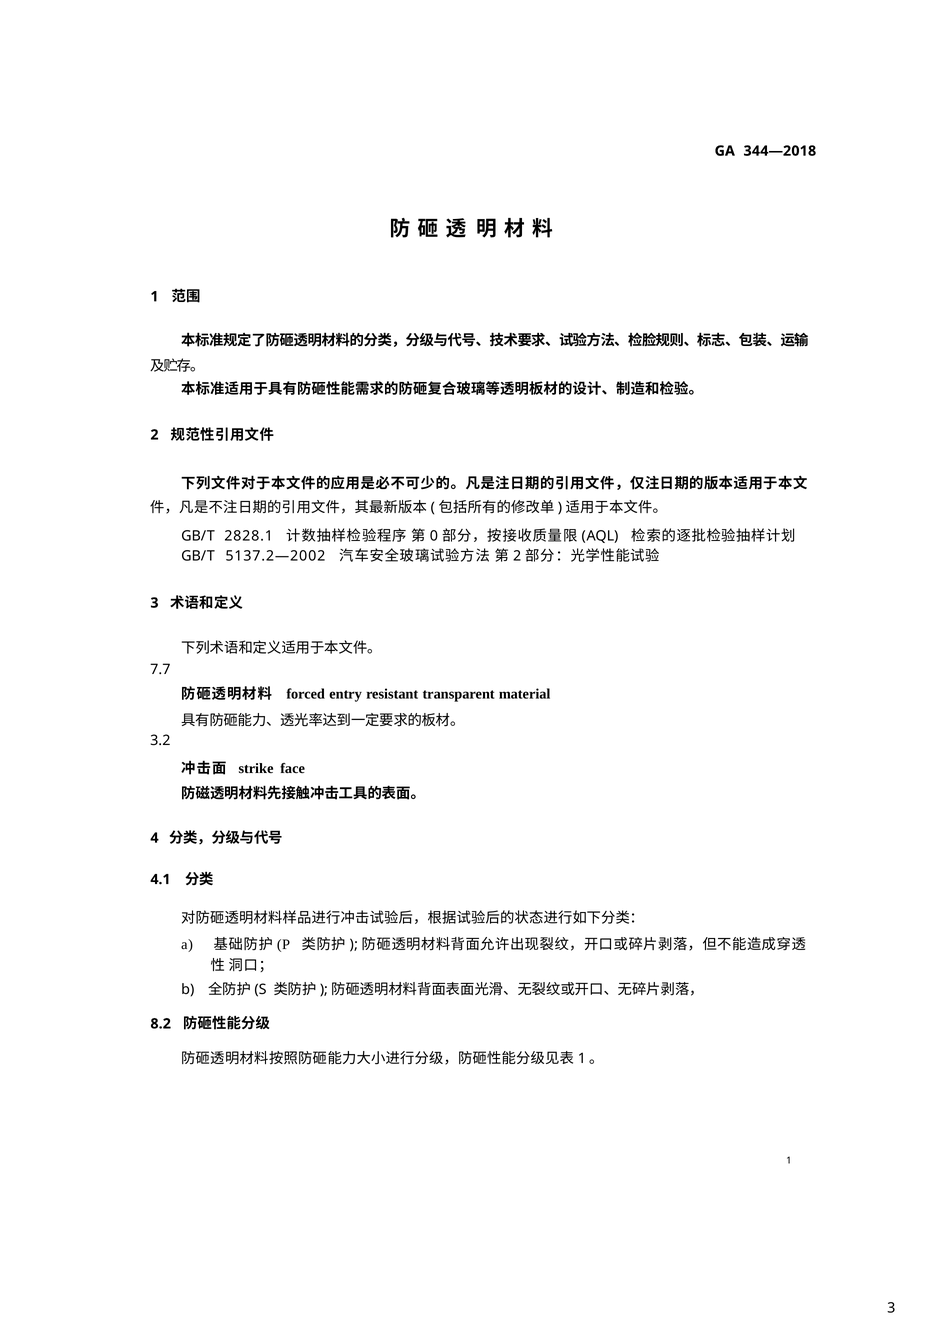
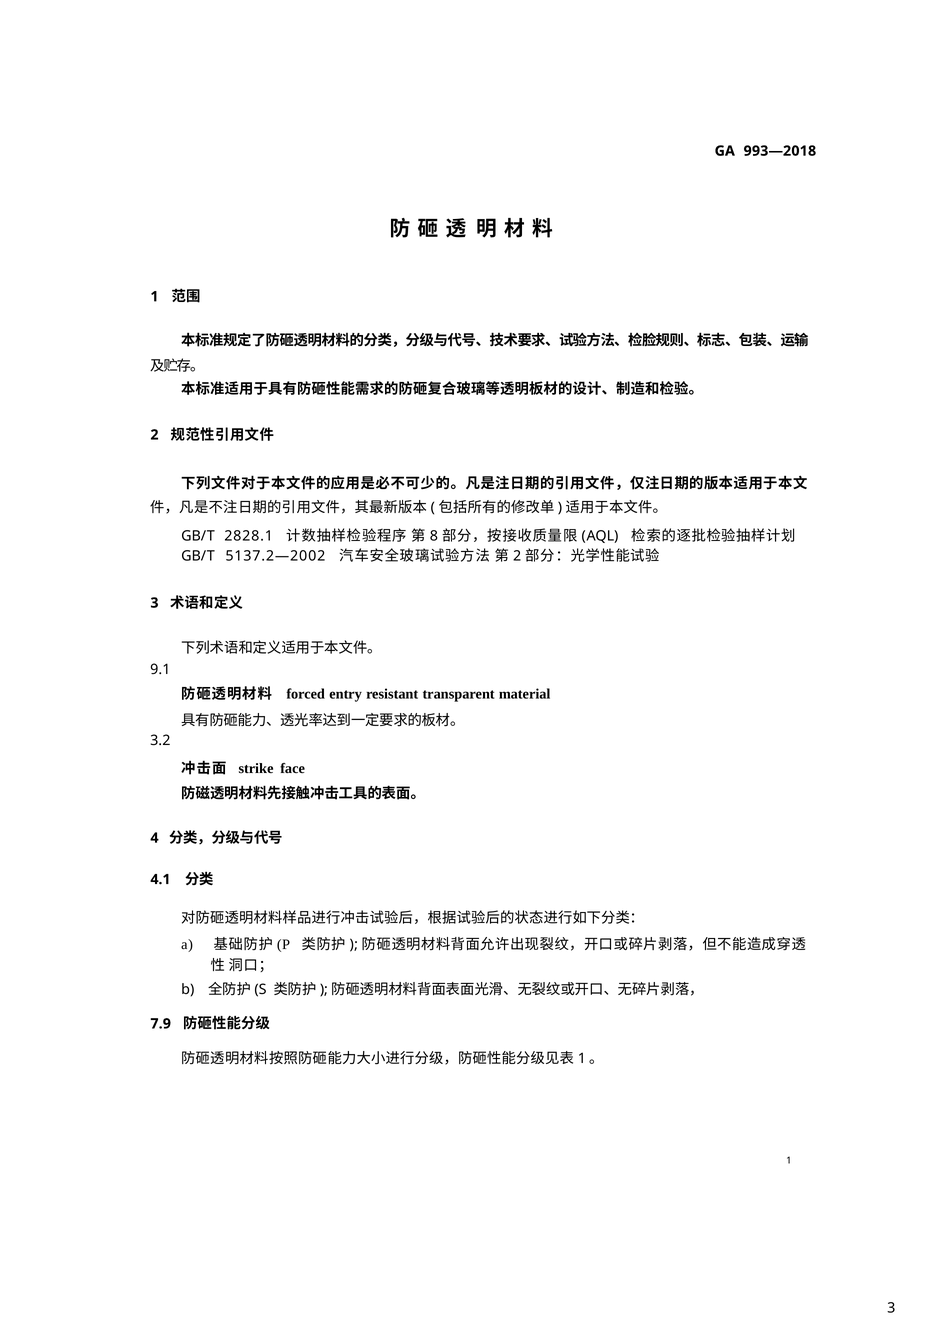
344—2018: 344—2018 -> 993—2018
0: 0 -> 8
7.7: 7.7 -> 9.1
8.2: 8.2 -> 7.9
